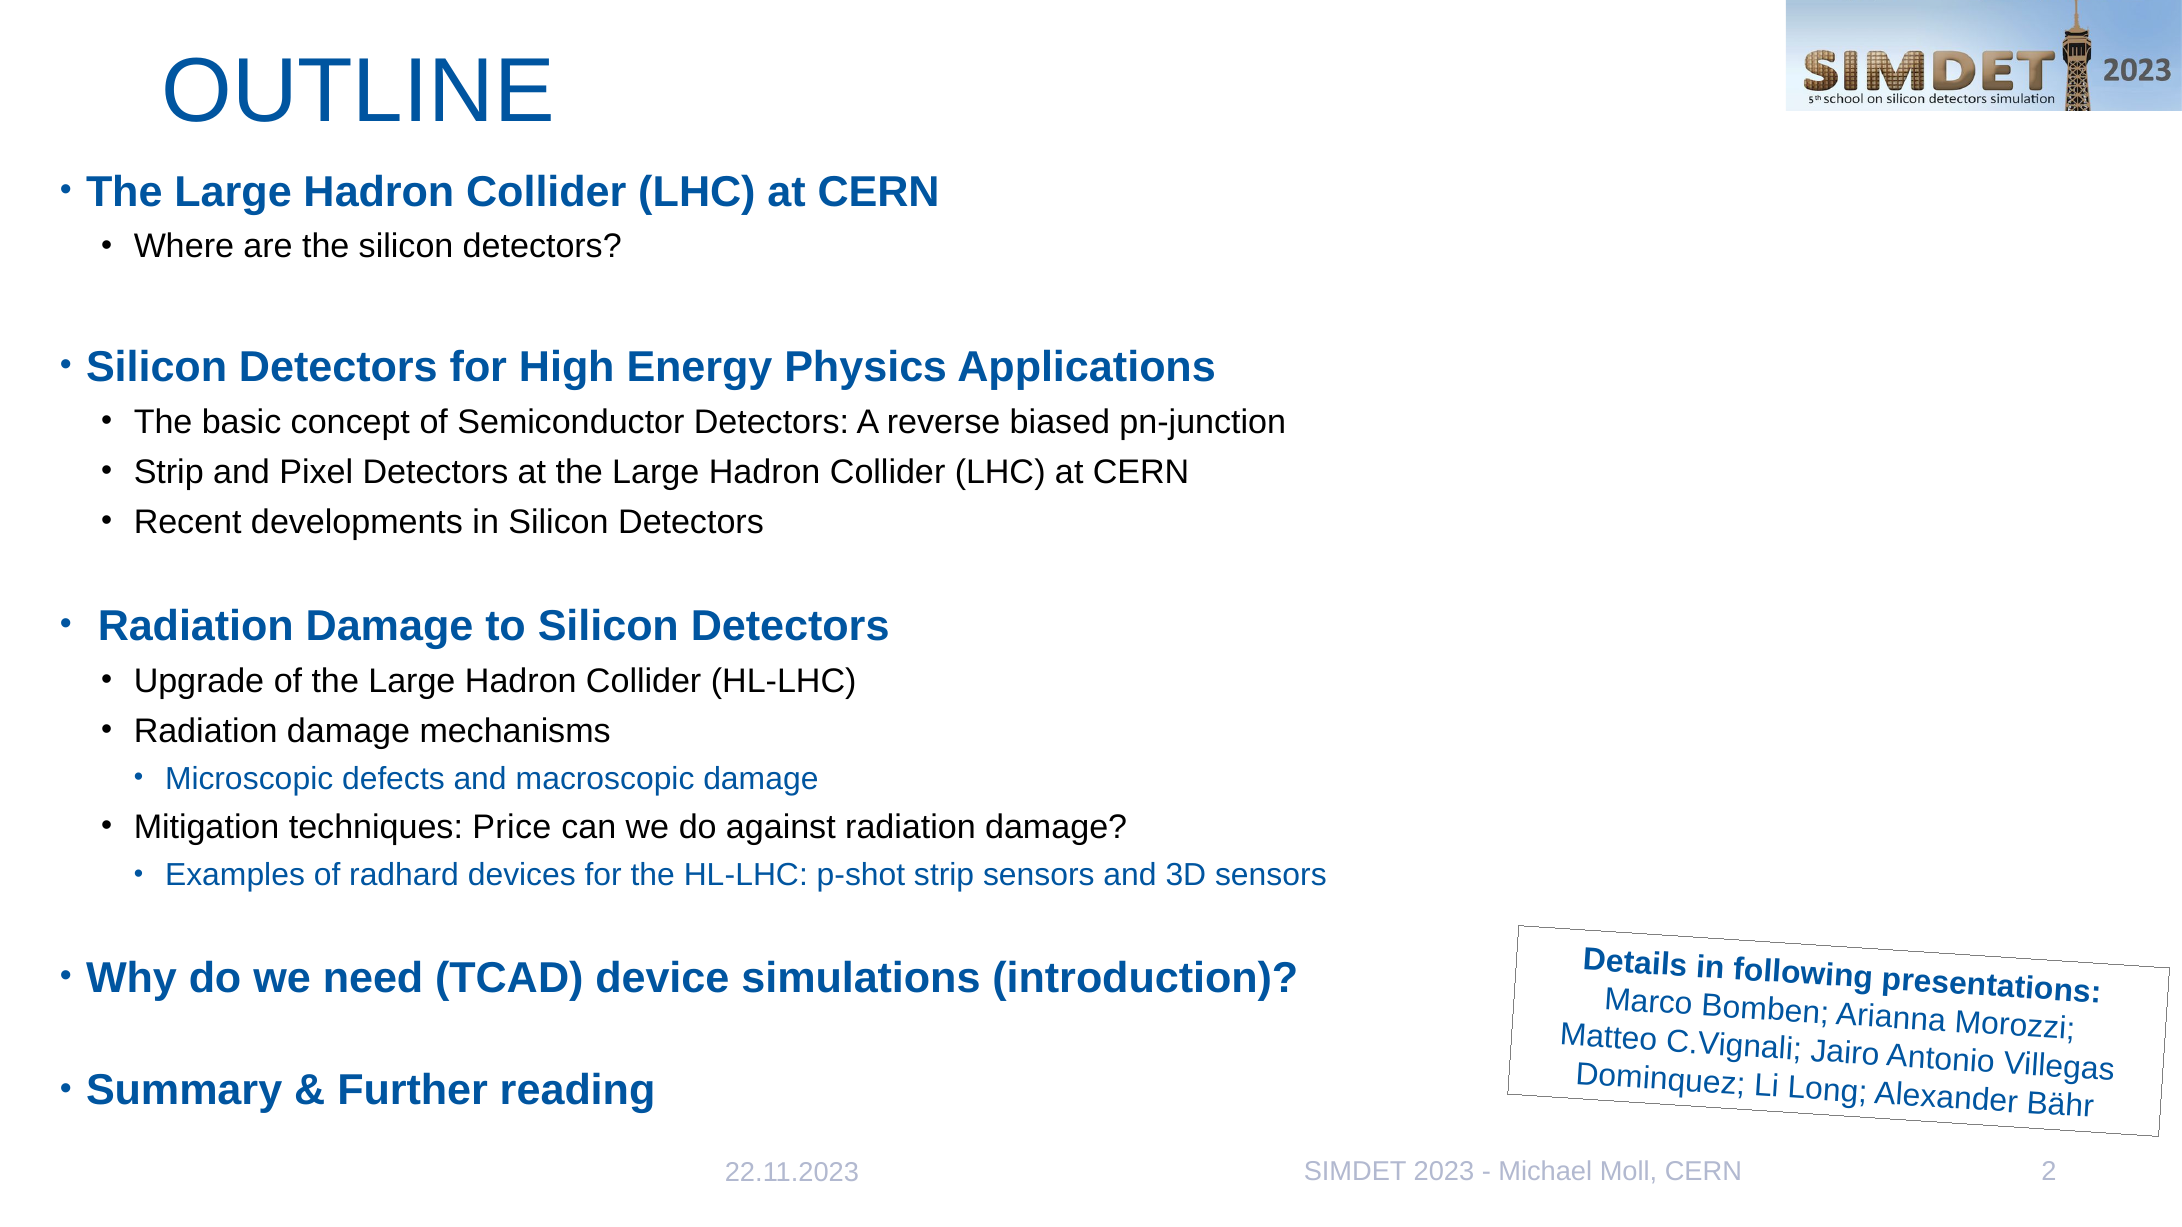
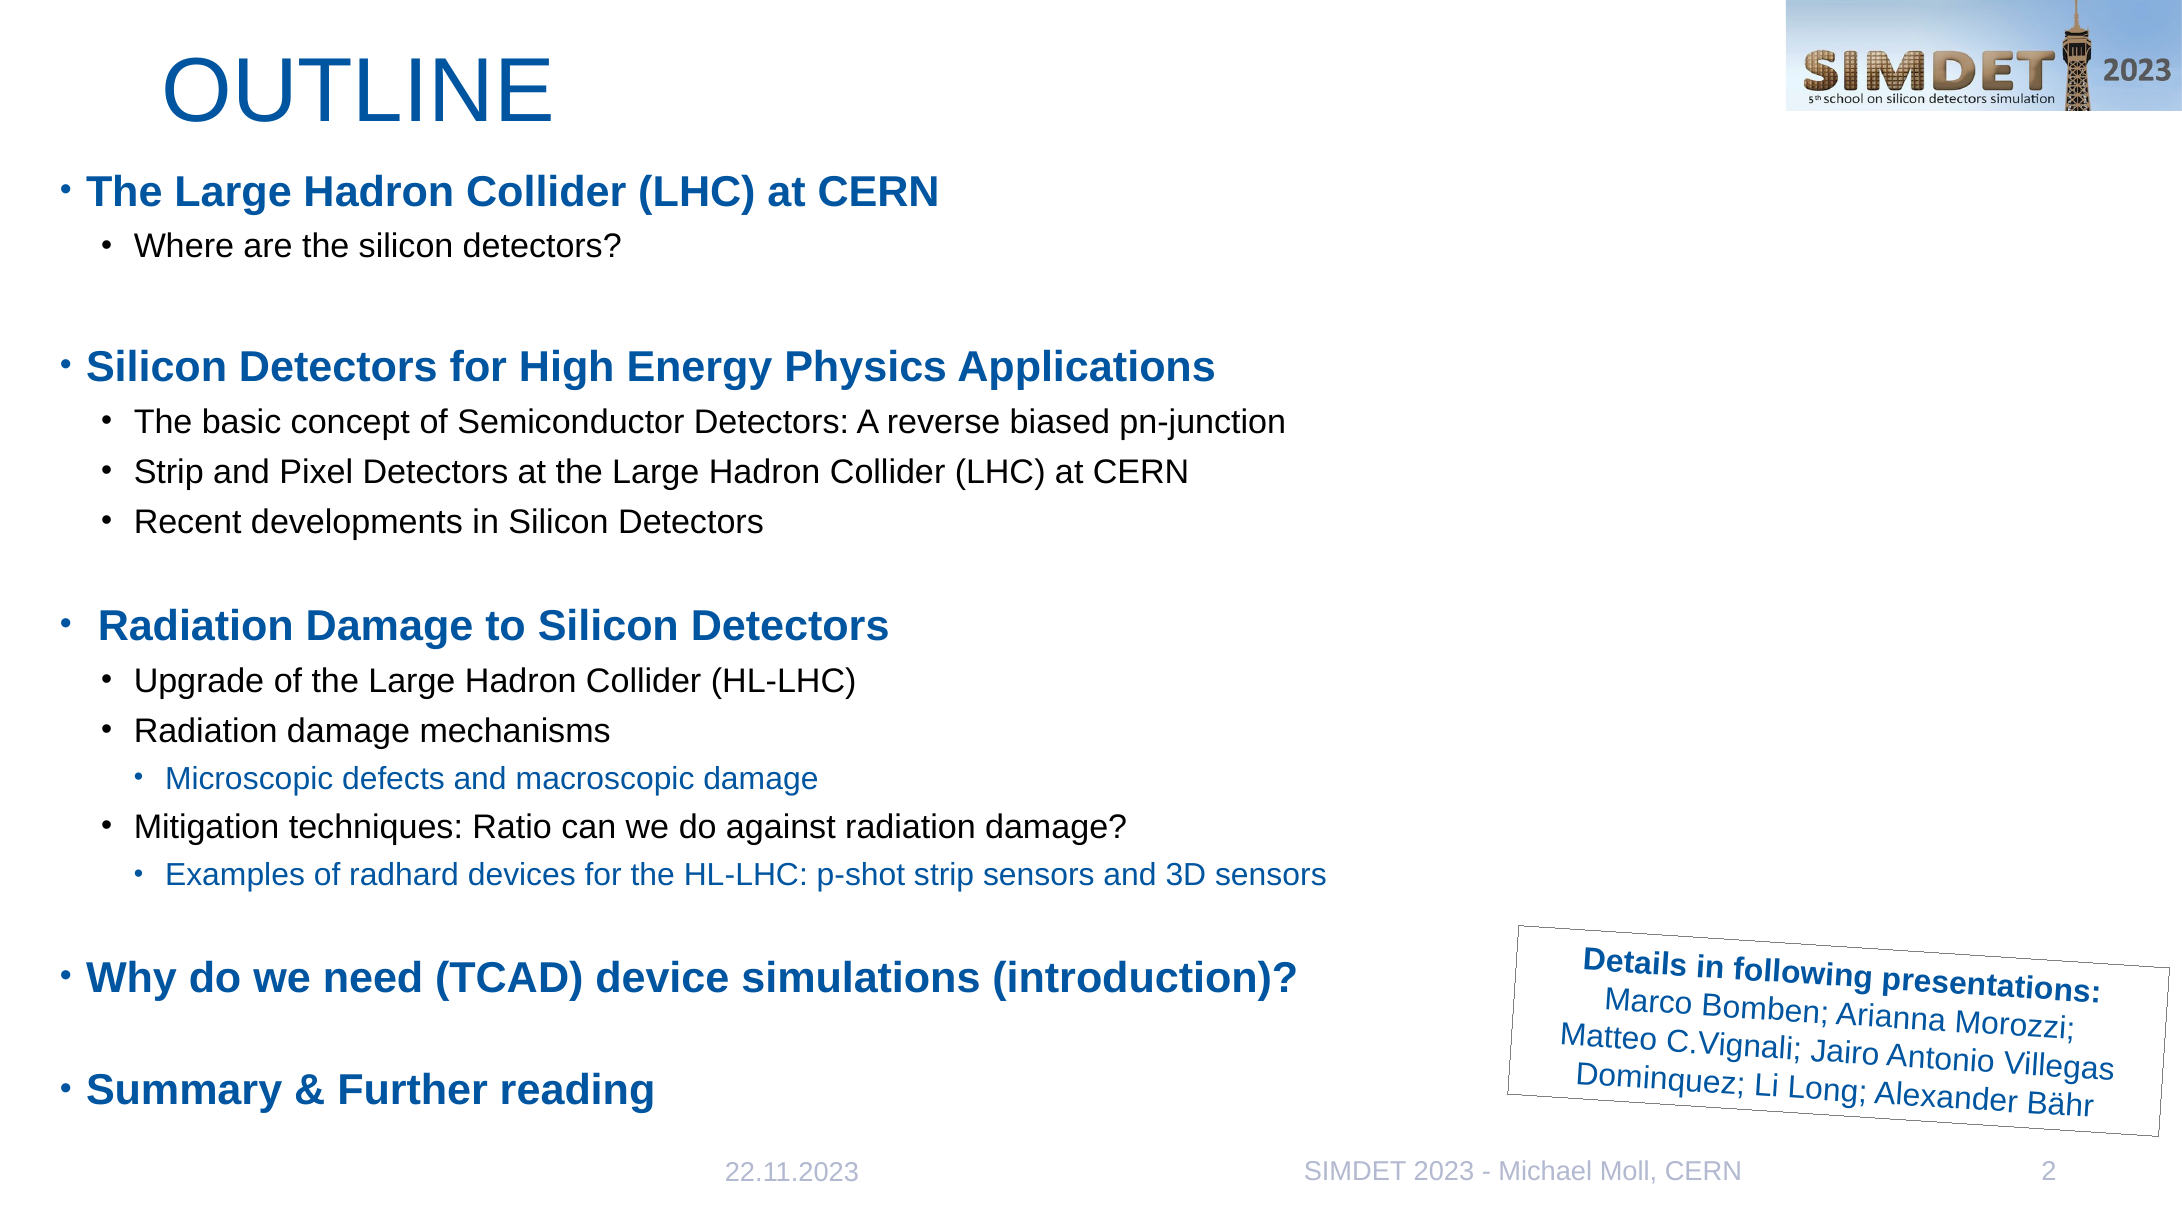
Price: Price -> Ratio
